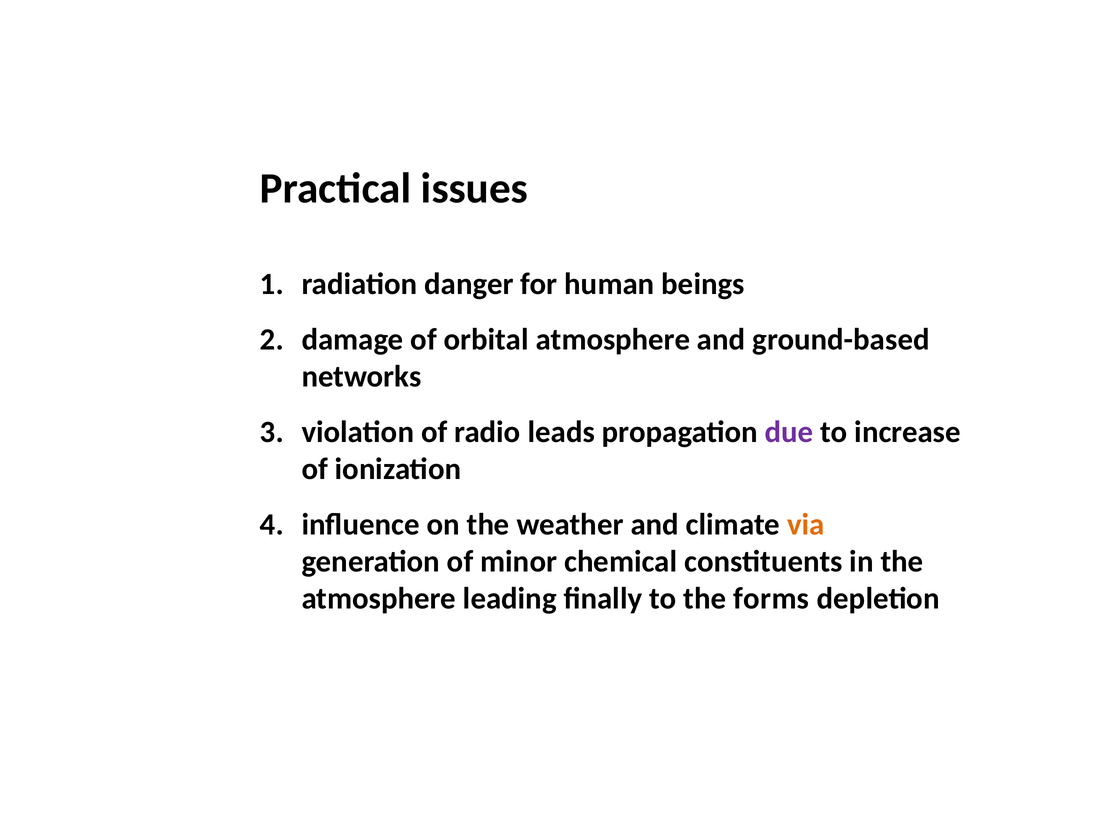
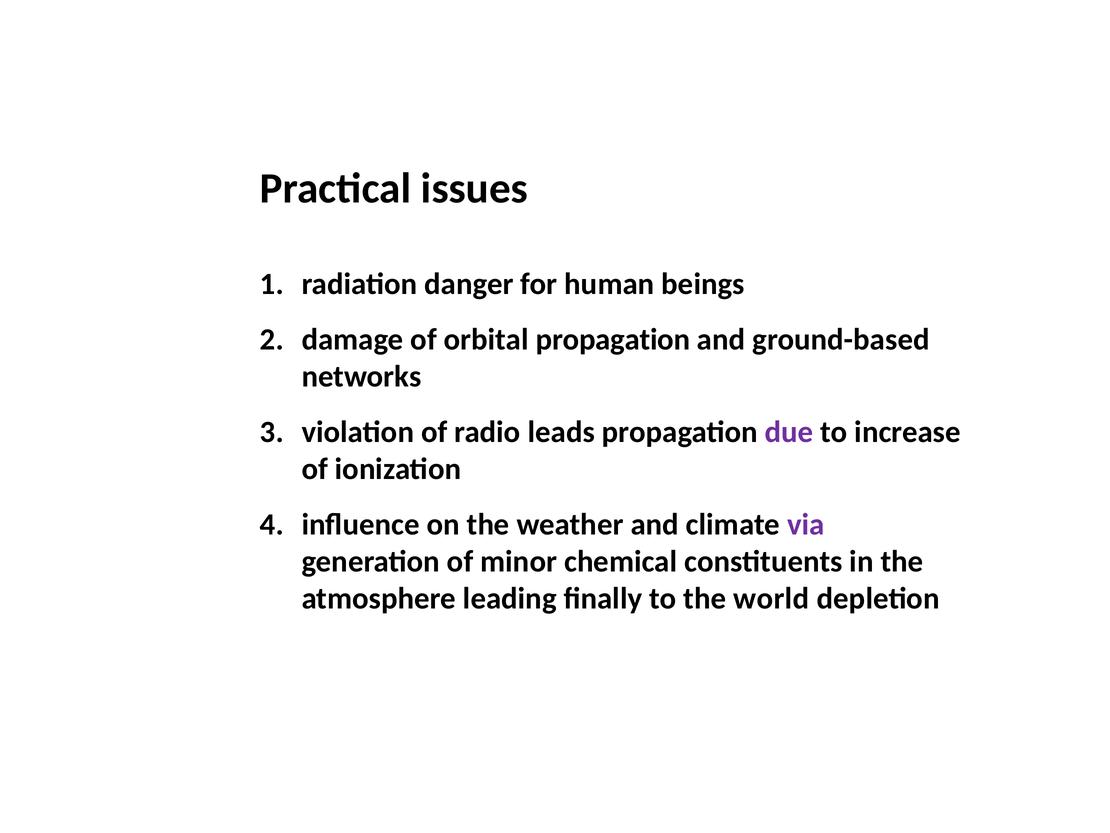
orbital atmosphere: atmosphere -> propagation
via colour: orange -> purple
forms: forms -> world
